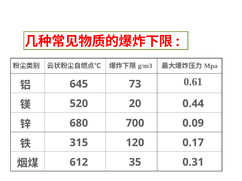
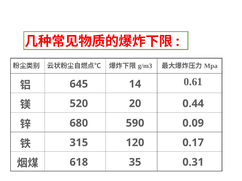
73: 73 -> 14
700: 700 -> 590
612: 612 -> 618
